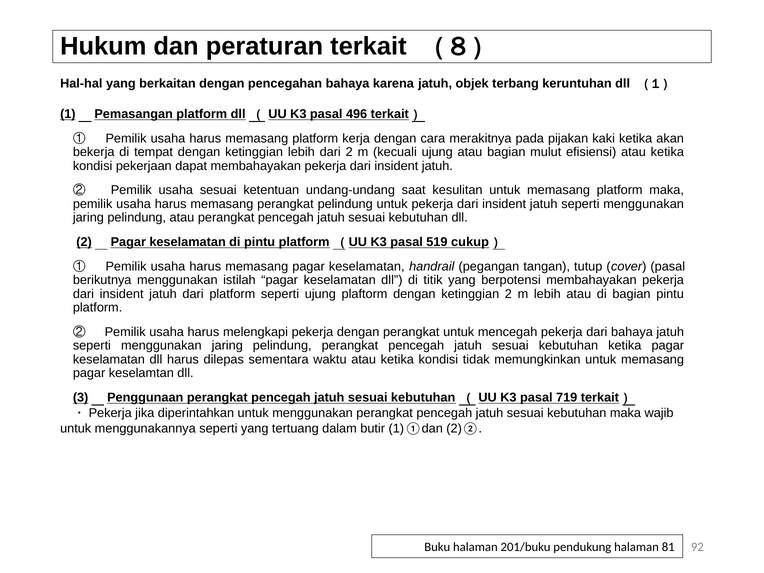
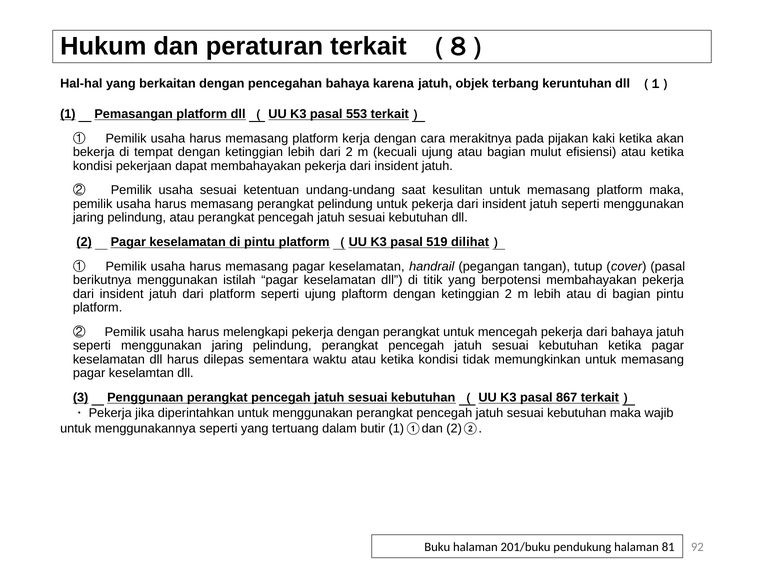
496: 496 -> 553
cukup: cukup -> dilihat
719: 719 -> 867
